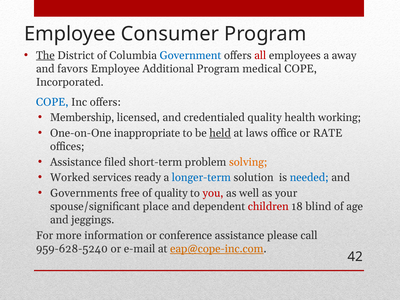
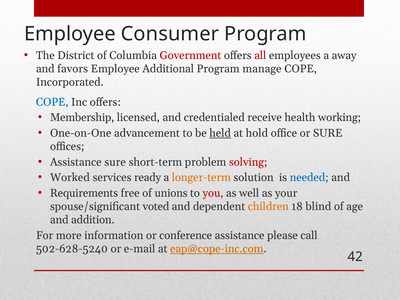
The underline: present -> none
Government colour: blue -> red
medical: medical -> manage
credentialed quality: quality -> receive
inappropriate: inappropriate -> advancement
laws: laws -> hold
or RATE: RATE -> SURE
Assistance filed: filed -> sure
solving colour: orange -> red
longer-term colour: blue -> orange
Governments: Governments -> Requirements
of quality: quality -> unions
place: place -> voted
children colour: red -> orange
jeggings: jeggings -> addition
959-628-5240: 959-628-5240 -> 502-628-5240
